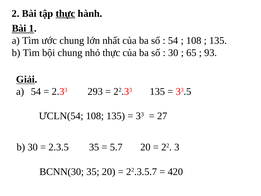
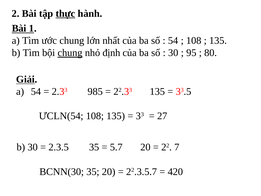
chung at (70, 53) underline: none -> present
nhỏ thực: thực -> định
65: 65 -> 95
93: 93 -> 80
293: 293 -> 985
3: 3 -> 7
